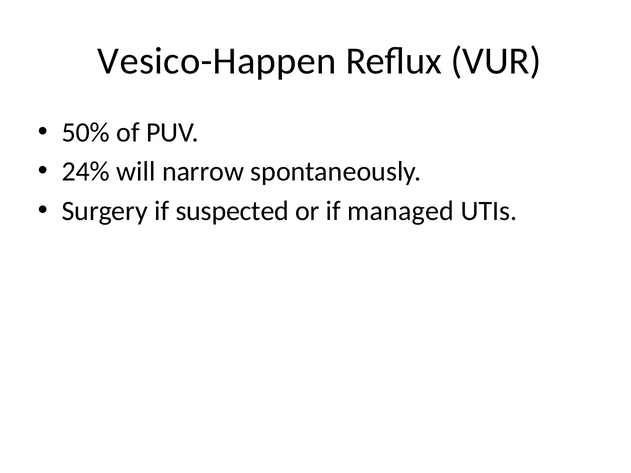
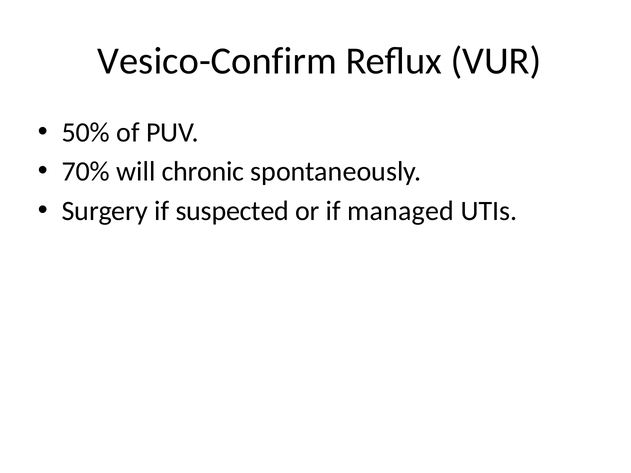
Vesico-Happen: Vesico-Happen -> Vesico-Confirm
24%: 24% -> 70%
narrow: narrow -> chronic
